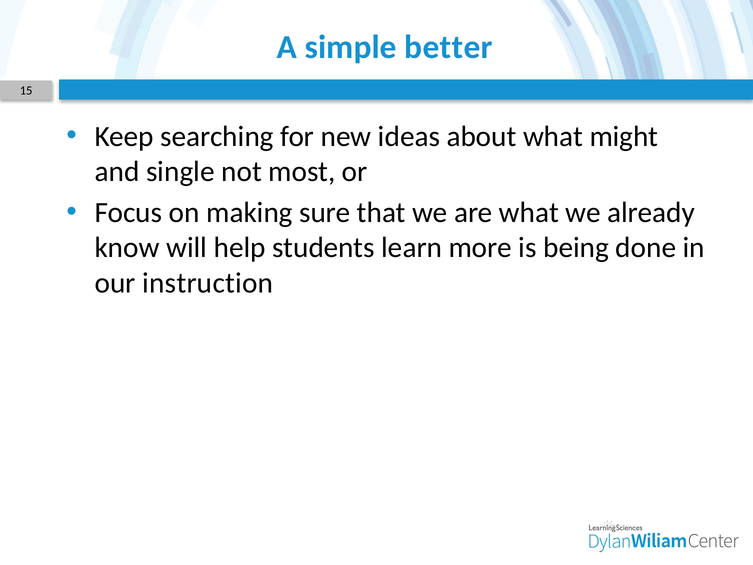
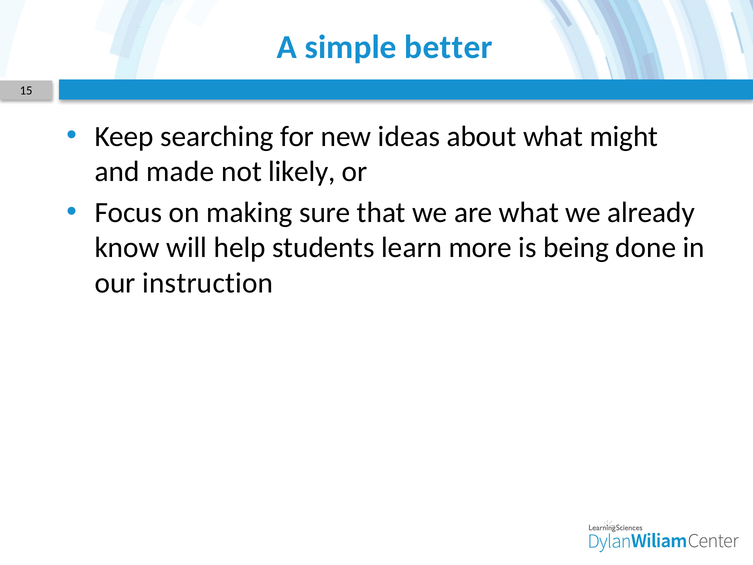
single: single -> made
most: most -> likely
